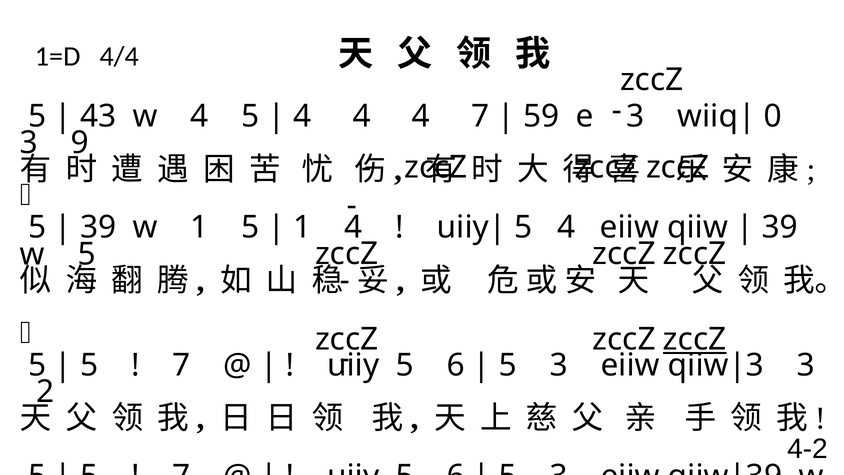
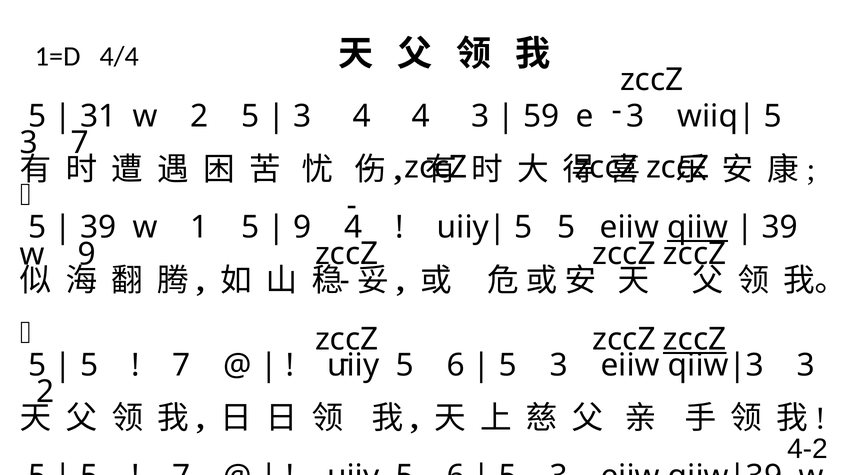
43: 43 -> 31
w 4: 4 -> 2
4 at (302, 116): 4 -> 3
4 7: 7 -> 3
0 at (773, 116): 0 -> 5
3 9: 9 -> 7
1 at (302, 227): 1 -> 9
5 4: 4 -> 5
qiiw underline: none -> present
w 5: 5 -> 9
